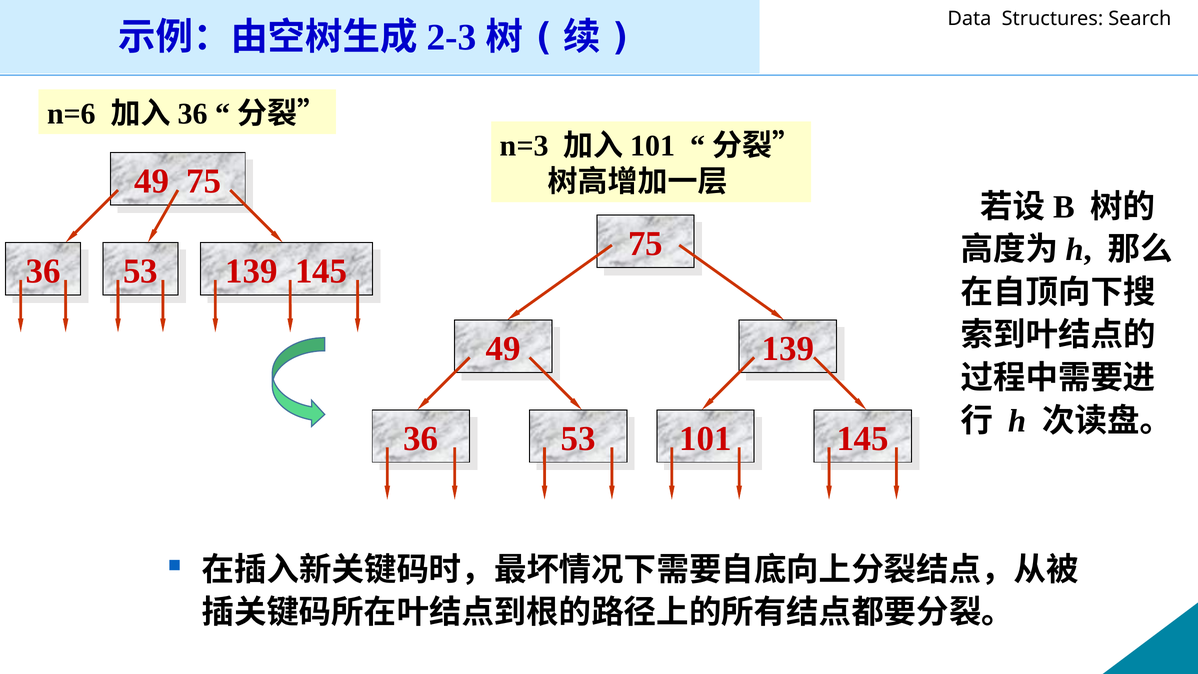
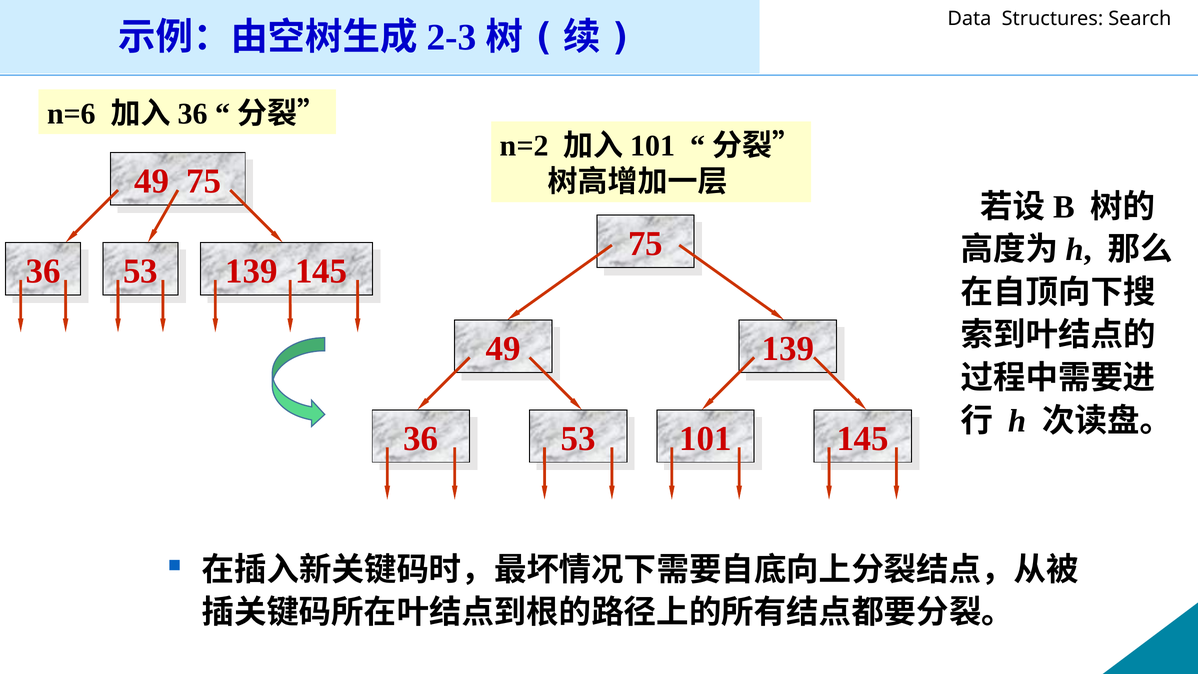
n=3: n=3 -> n=2
